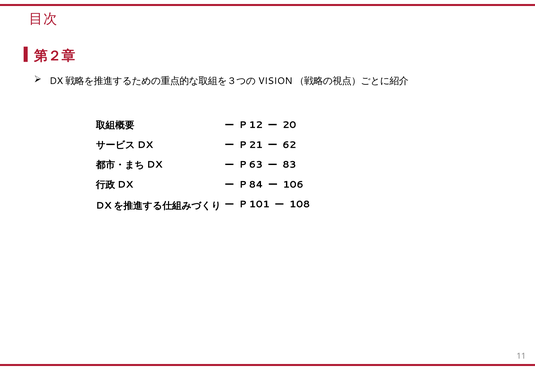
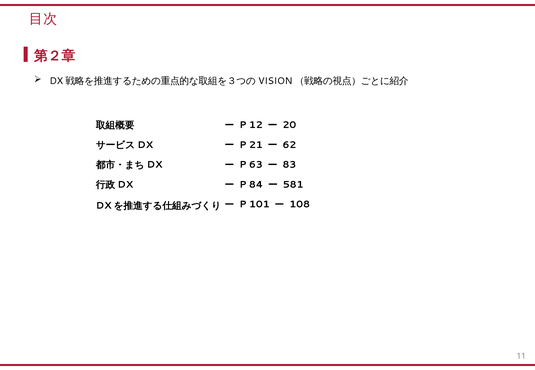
106: 106 -> 581
